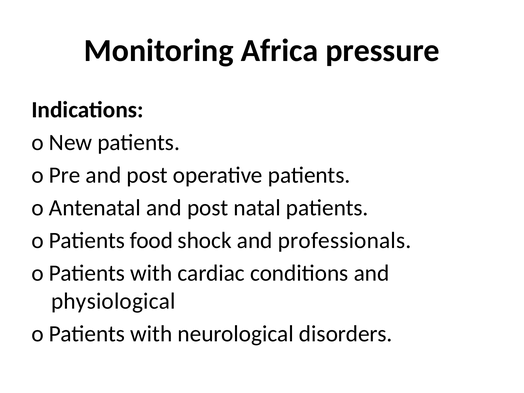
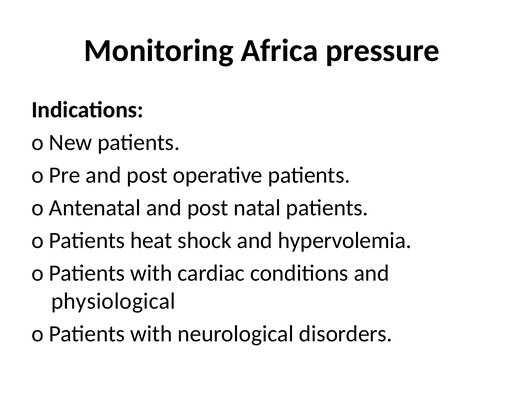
food: food -> heat
professionals: professionals -> hypervolemia
